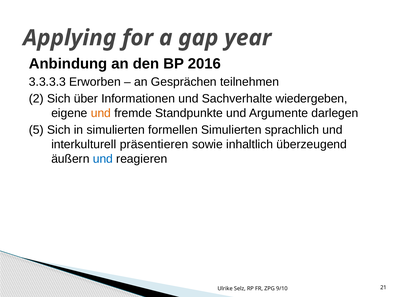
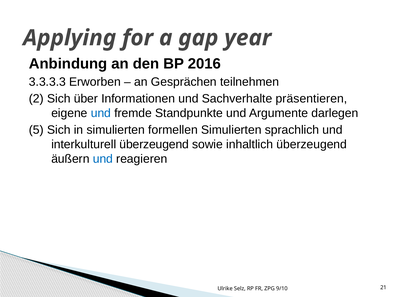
wiedergeben: wiedergeben -> präsentieren
und at (101, 113) colour: orange -> blue
interkulturell präsentieren: präsentieren -> überzeugend
